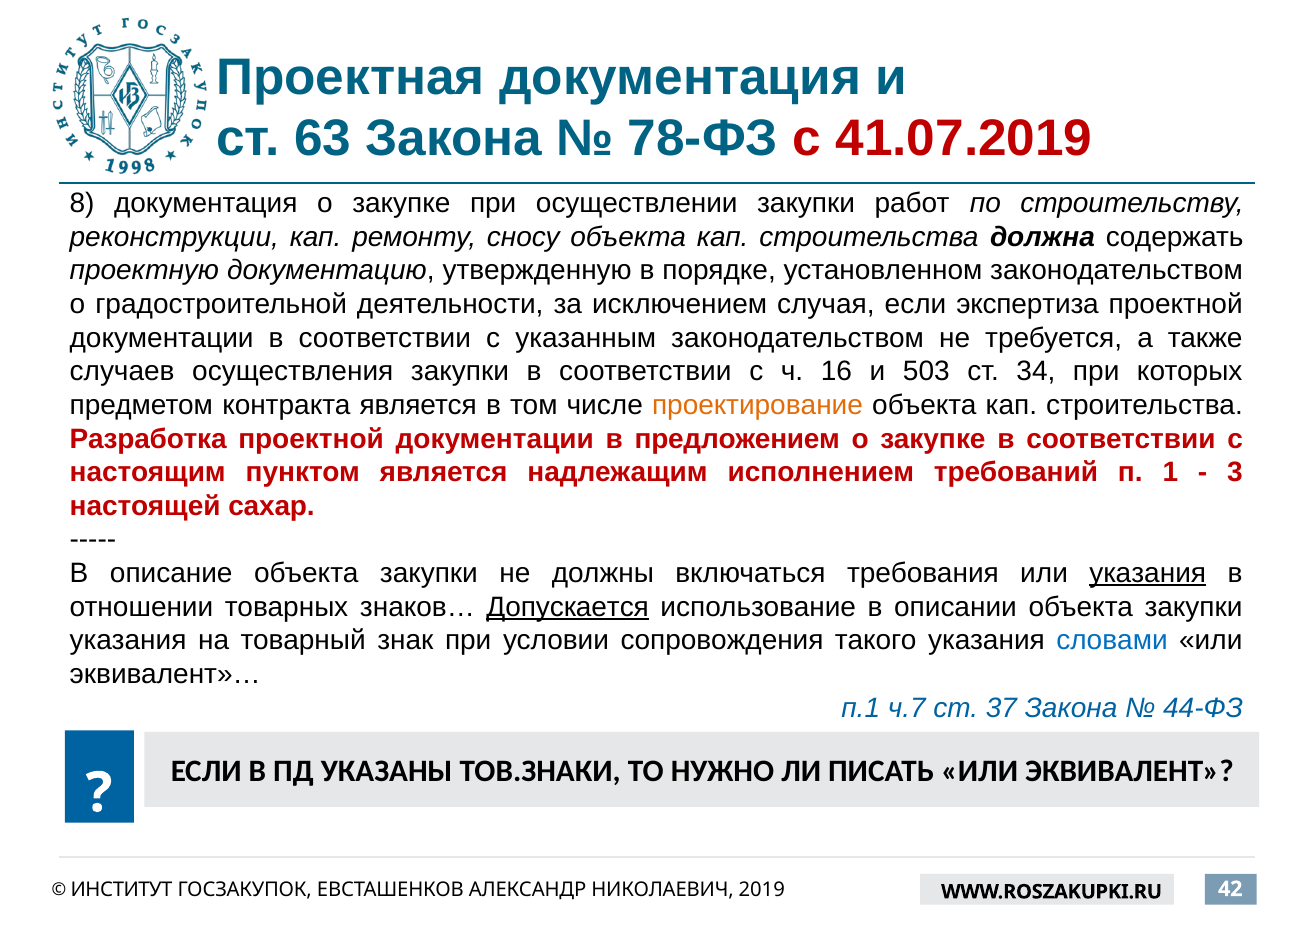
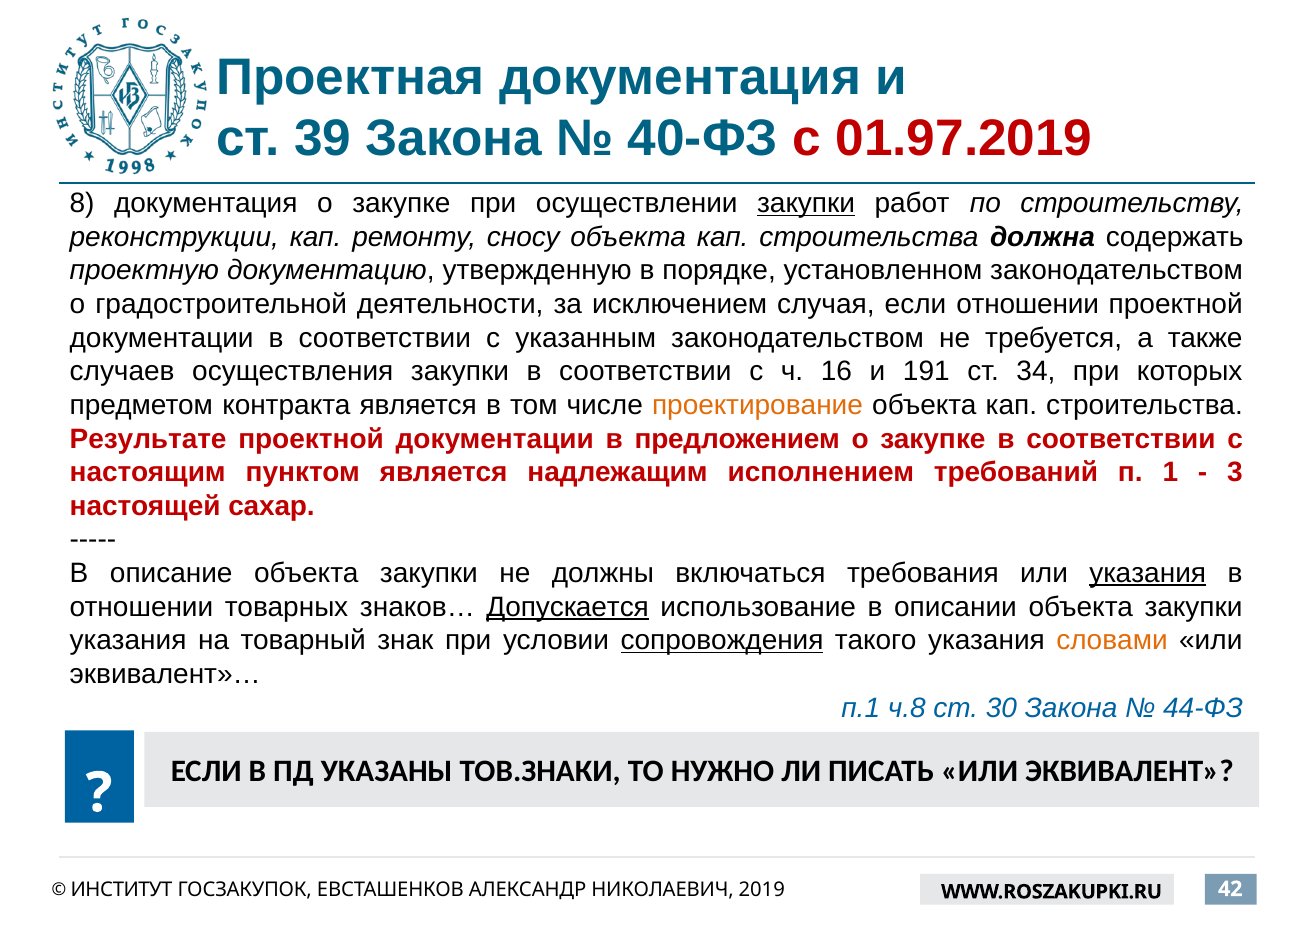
63: 63 -> 39
78-ФЗ: 78-ФЗ -> 40-ФЗ
41.07.2019: 41.07.2019 -> 01.97.2019
закупки at (806, 203) underline: none -> present
если экспертиза: экспертиза -> отношении
503: 503 -> 191
Разработка: Разработка -> Результате
сопровождения underline: none -> present
словами colour: blue -> orange
ч.7: ч.7 -> ч.8
37: 37 -> 30
